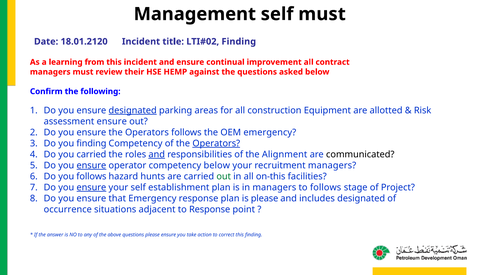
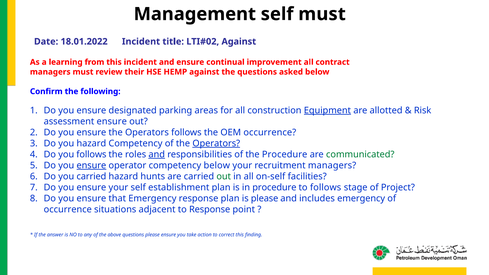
18.01.2120: 18.01.2120 -> 18.01.2022
Finding at (239, 42): Finding -> Against
designated at (133, 110) underline: present -> none
Equipment underline: none -> present
OEM emergency: emergency -> occurrence
you finding: finding -> hazard
you carried: carried -> follows
the Alignment: Alignment -> Procedure
communicated colour: black -> green
you follows: follows -> carried
on-this: on-this -> on-self
ensure at (91, 187) underline: present -> none
in managers: managers -> procedure
includes designated: designated -> emergency
